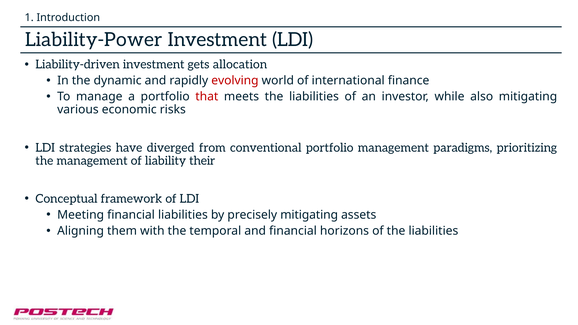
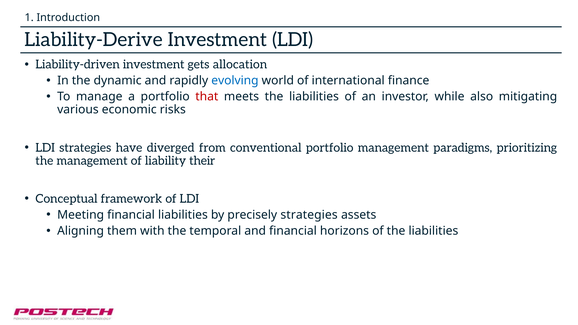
Liability-Power: Liability-Power -> Liability-Derive
evolving colour: red -> blue
precisely mitigating: mitigating -> strategies
